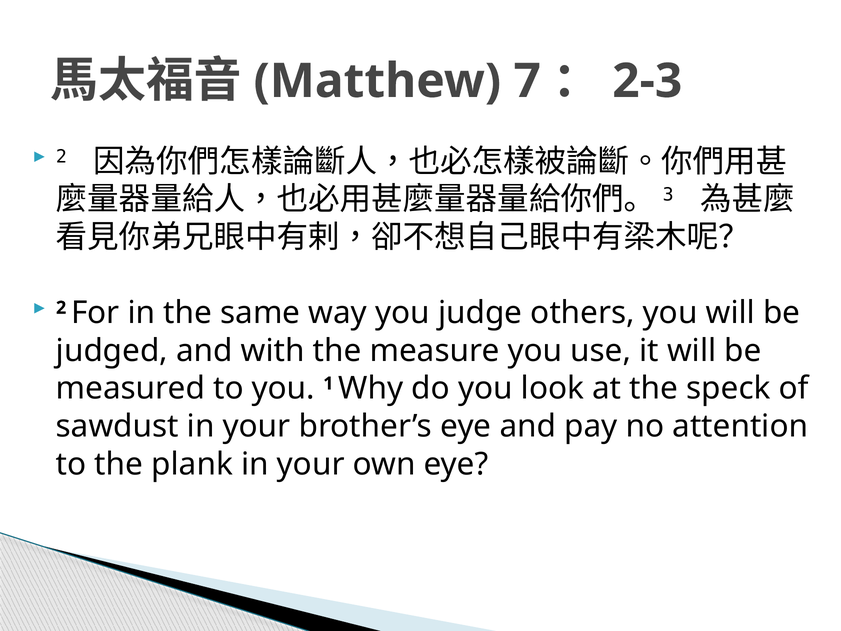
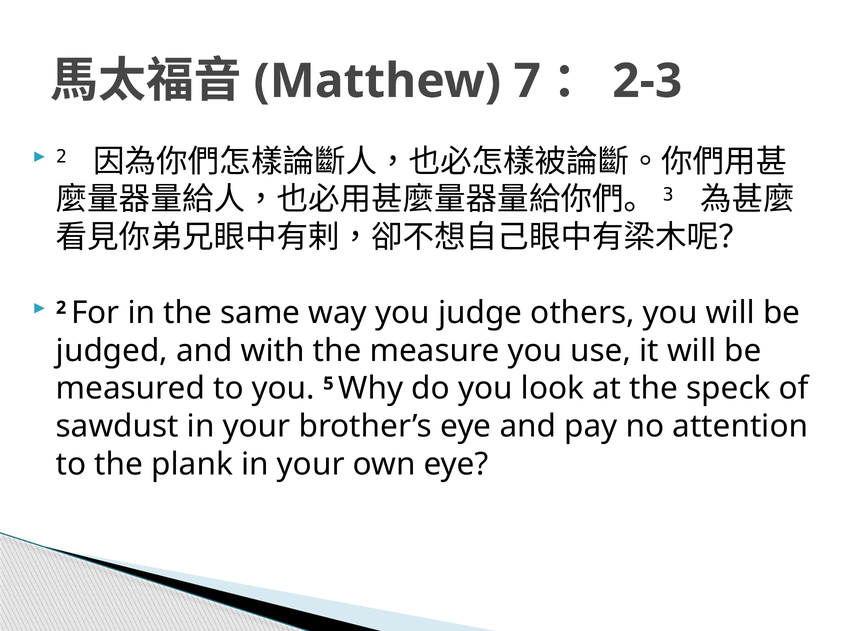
1: 1 -> 5
